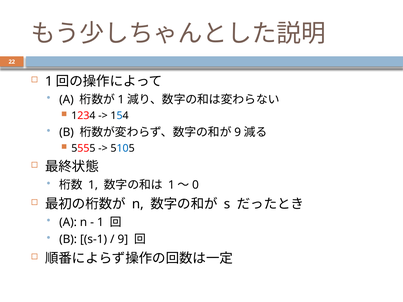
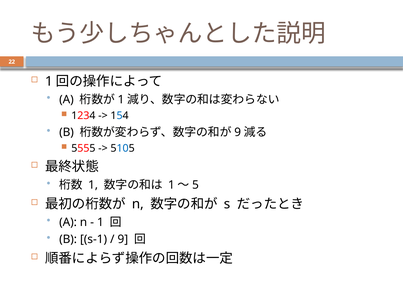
0: 0 -> 5
